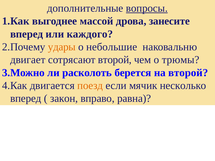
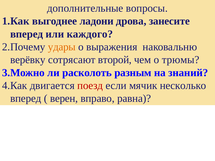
вопросы underline: present -> none
массой: массой -> ладони
небольшие: небольшие -> выражения
двигает: двигает -> верёвку
берется: берется -> разным
на второй: второй -> знаний
поезд colour: orange -> red
закон: закон -> верен
